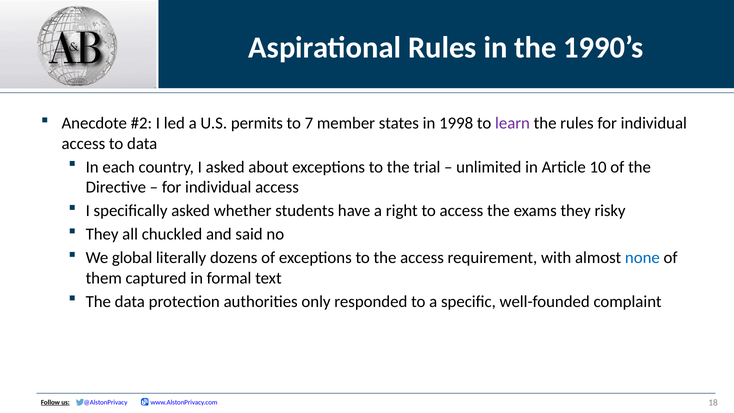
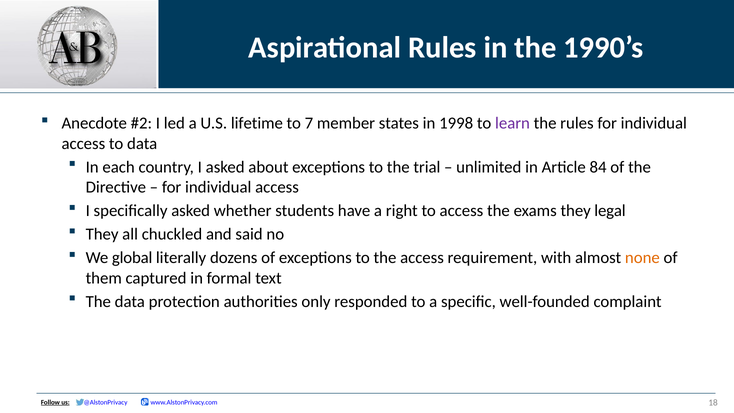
permits: permits -> lifetime
10: 10 -> 84
risky: risky -> legal
none colour: blue -> orange
